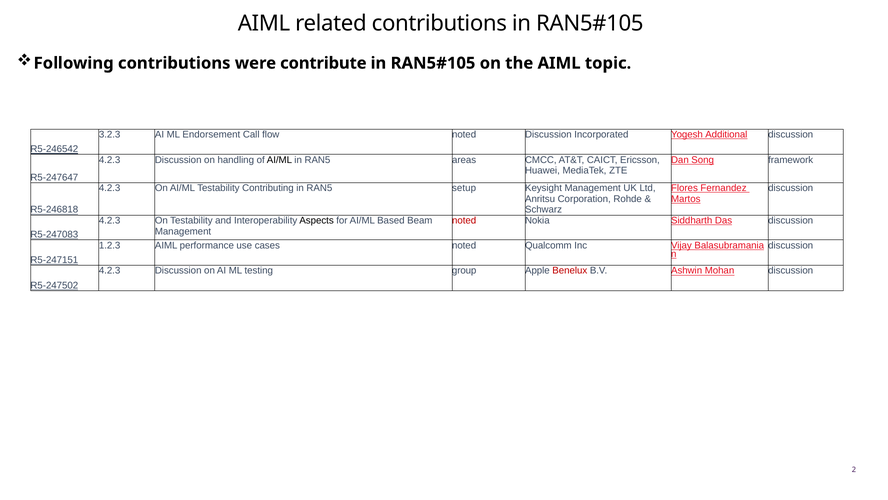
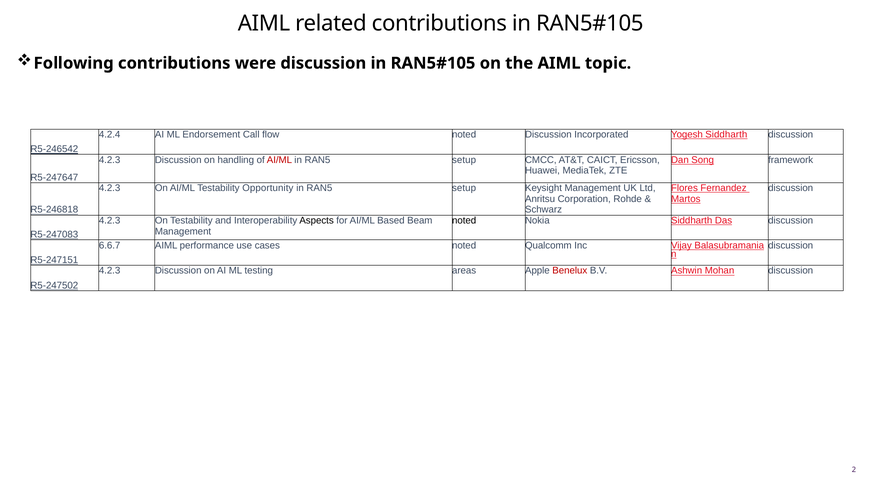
were contribute: contribute -> discussion
3.2.3: 3.2.3 -> 4.2.4
Yogesh Additional: Additional -> Siddharth
AI/ML at (279, 160) colour: black -> red
areas at (464, 160): areas -> setup
Contributing: Contributing -> Opportunity
noted at (464, 220) colour: red -> black
1.2.3: 1.2.3 -> 6.6.7
group: group -> areas
